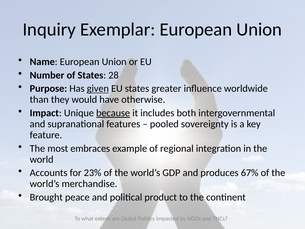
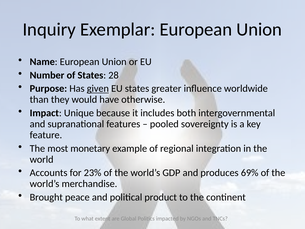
because underline: present -> none
embraces: embraces -> monetary
67%: 67% -> 69%
